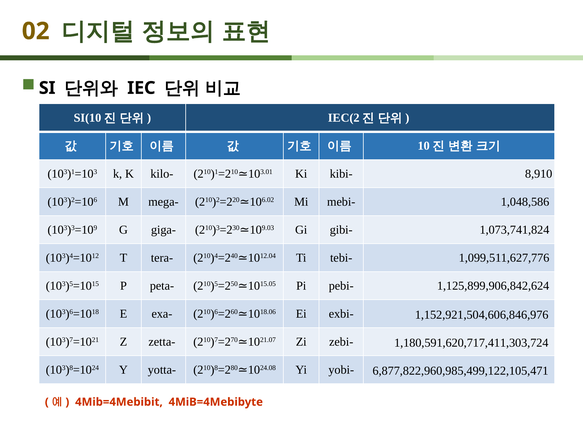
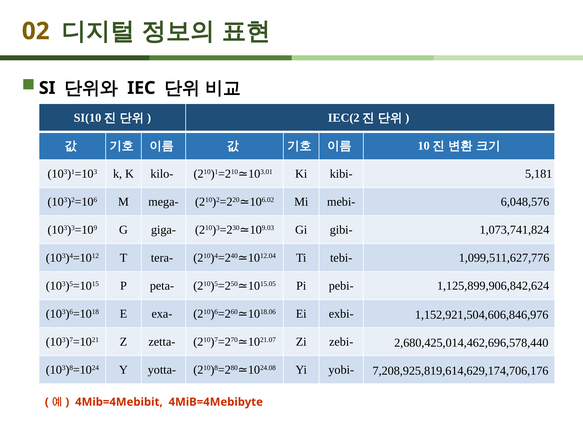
8,910: 8,910 -> 5,181
1,048,586: 1,048,586 -> 6,048,576
1,180,591,620,717,411,303,724: 1,180,591,620,717,411,303,724 -> 2,680,425,014,462,696,578,440
6,877,822,960,985,499,122,105,471: 6,877,822,960,985,499,122,105,471 -> 7,208,925,819,614,629,174,706,176
